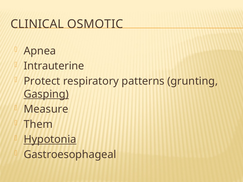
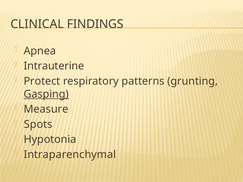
OSMOTIC: OSMOTIC -> FINDINGS
Them: Them -> Spots
Hypotonia underline: present -> none
Gastroesophageal: Gastroesophageal -> Intraparenchymal
